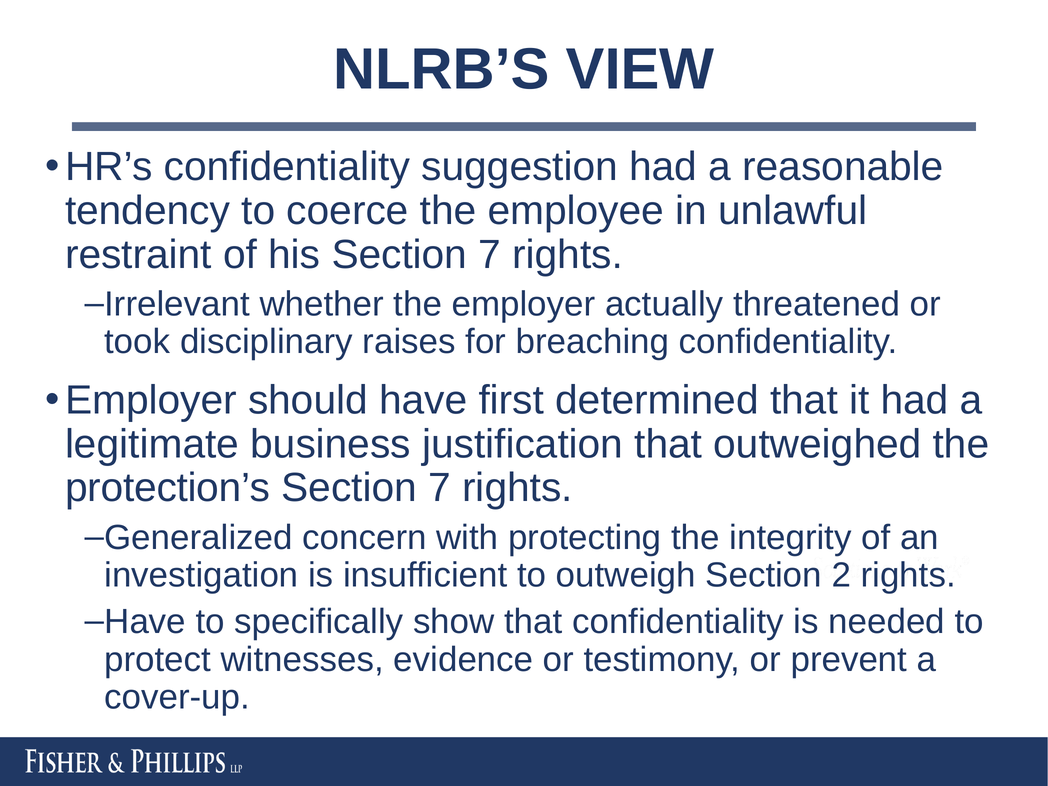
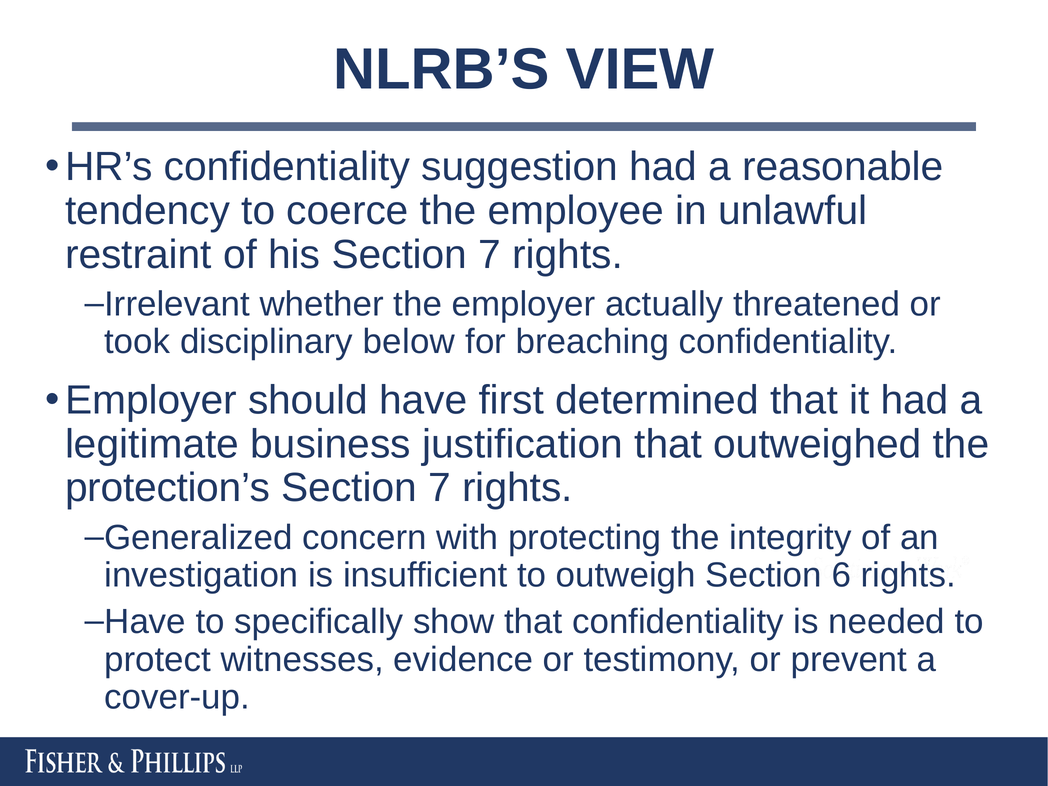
raises: raises -> below
2: 2 -> 6
